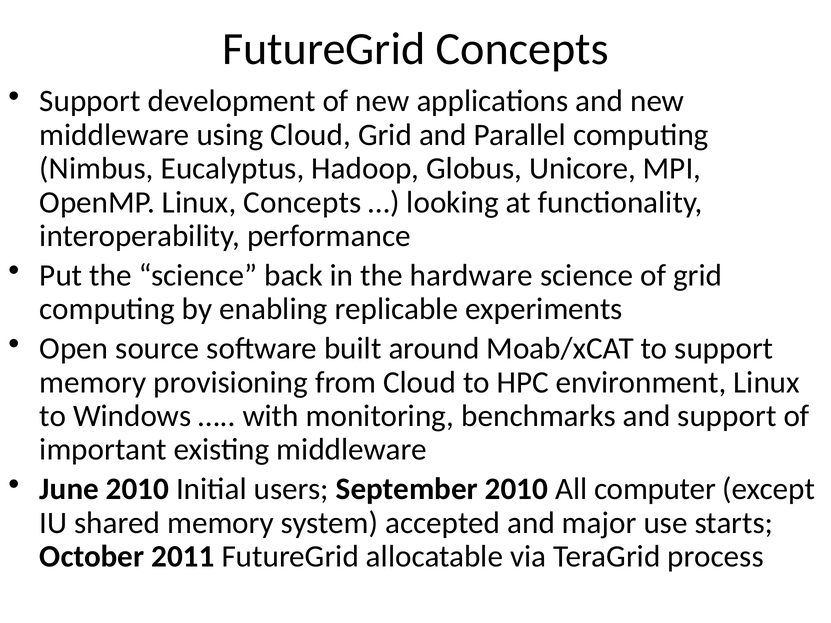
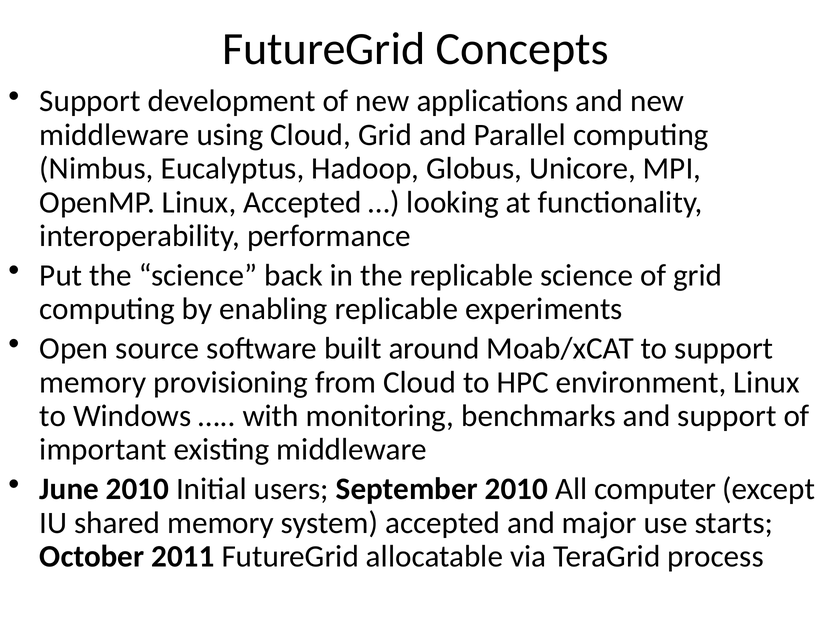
Linux Concepts: Concepts -> Accepted
the hardware: hardware -> replicable
